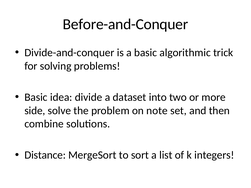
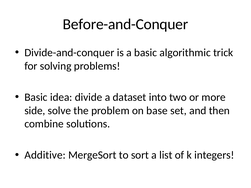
note: note -> base
Distance: Distance -> Additive
